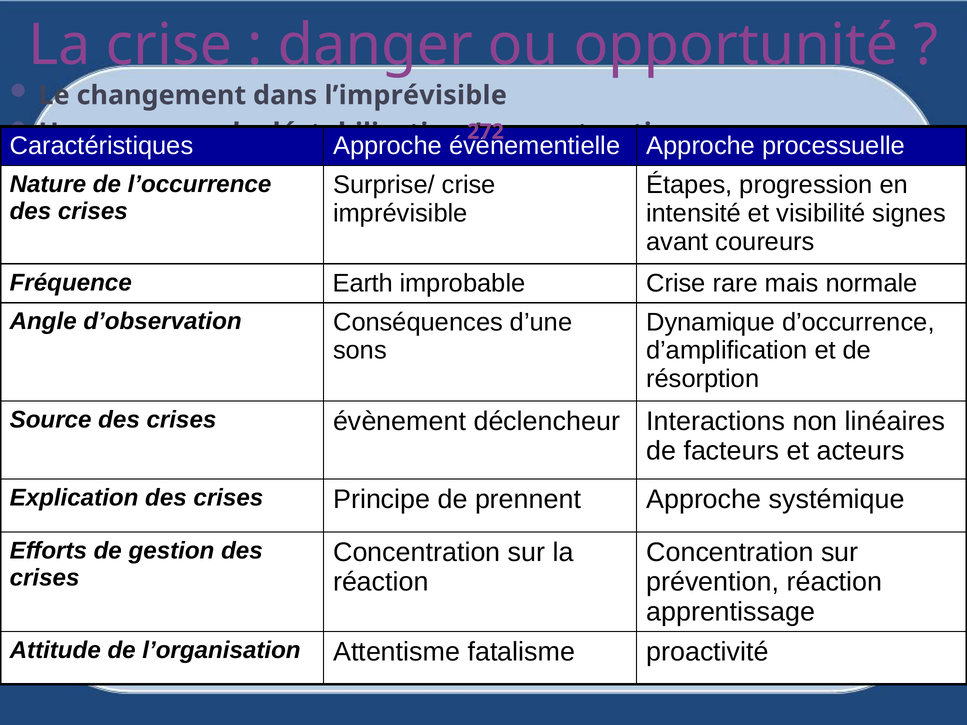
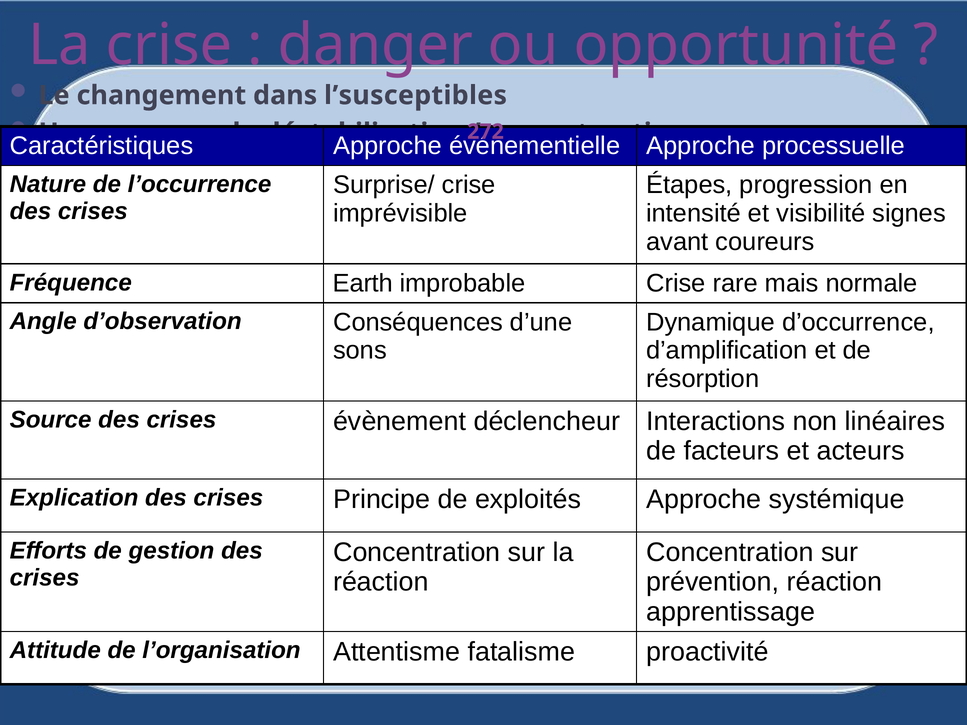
l’imprévisible: l’imprévisible -> l’susceptibles
prennent: prennent -> exploités
